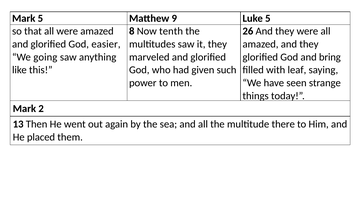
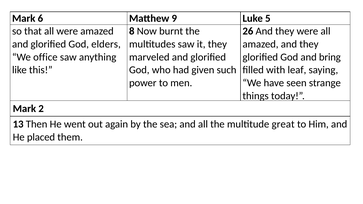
Mark 5: 5 -> 6
tenth: tenth -> burnt
easier: easier -> elders
going: going -> office
there: there -> great
